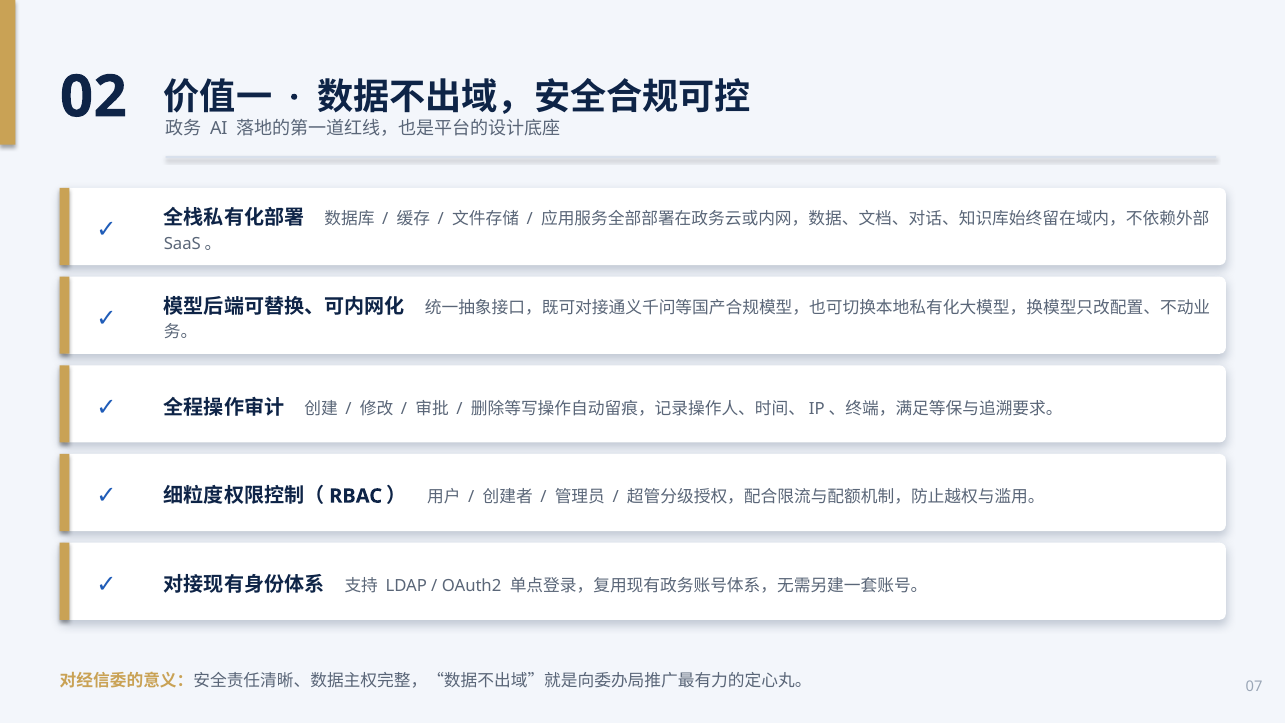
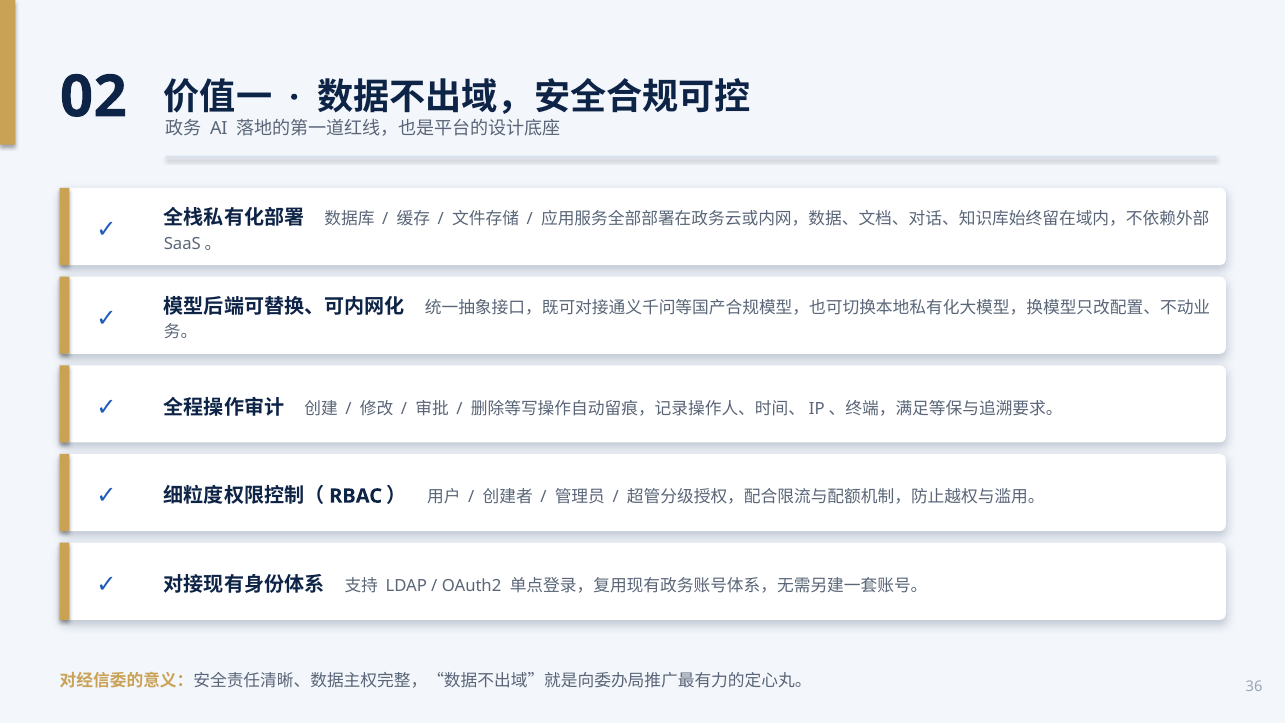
07: 07 -> 36
